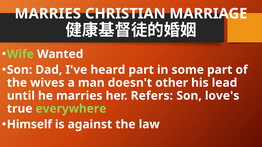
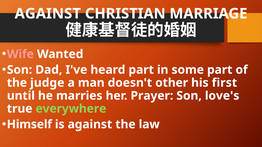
MARRIES at (48, 14): MARRIES -> AGAINST
Wife colour: light green -> pink
wives: wives -> judge
lead: lead -> first
Refers: Refers -> Prayer
